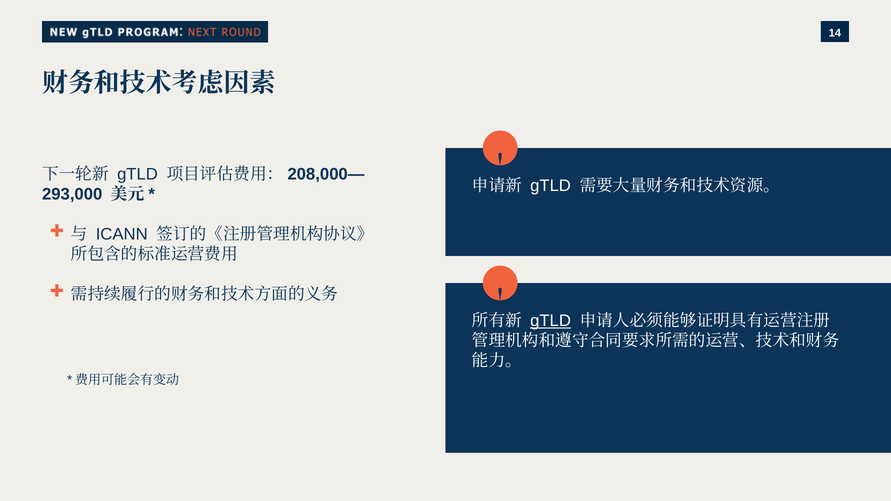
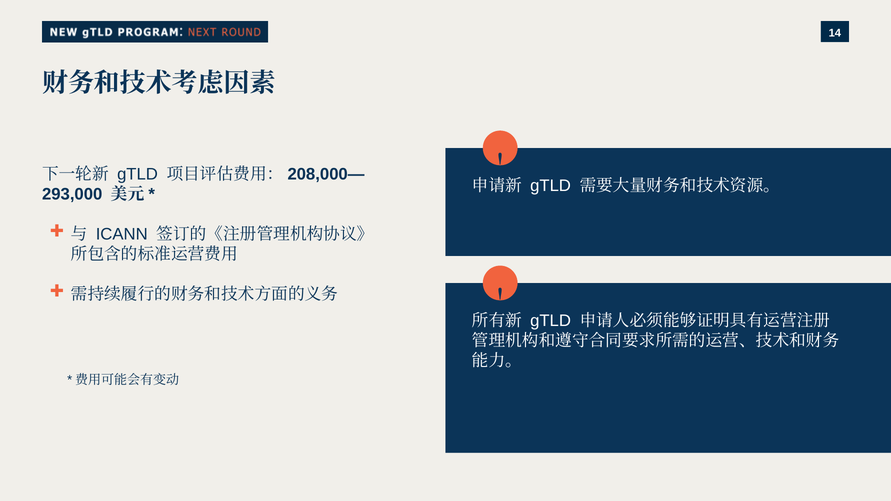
gTLD at (551, 321) underline: present -> none
